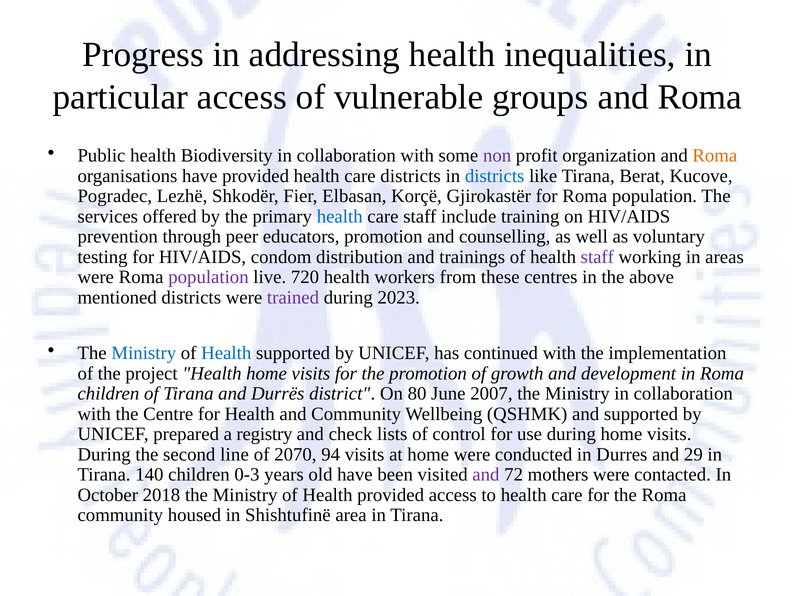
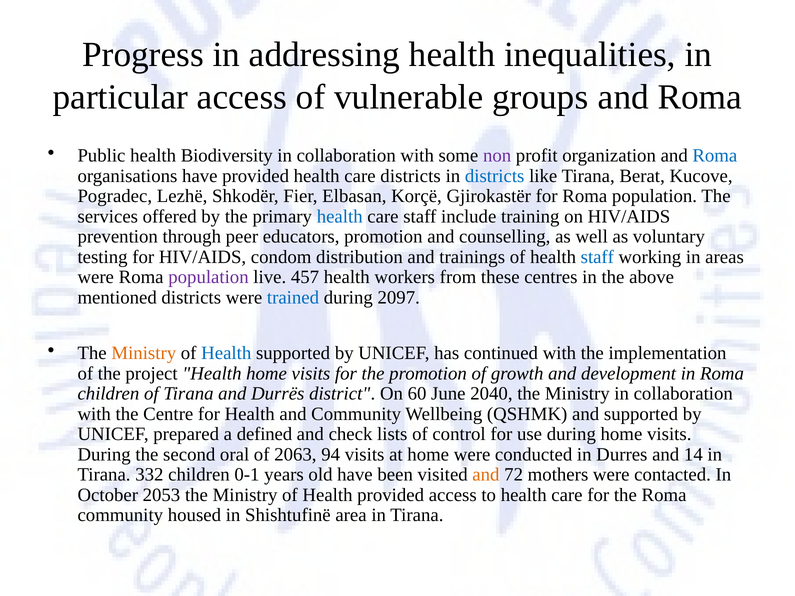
Roma at (715, 156) colour: orange -> blue
staff at (597, 257) colour: purple -> blue
720: 720 -> 457
trained colour: purple -> blue
2023: 2023 -> 2097
Ministry at (144, 353) colour: blue -> orange
80: 80 -> 60
2007: 2007 -> 2040
registry: registry -> defined
line: line -> oral
2070: 2070 -> 2063
29: 29 -> 14
140: 140 -> 332
0-3: 0-3 -> 0-1
and at (486, 475) colour: purple -> orange
2018: 2018 -> 2053
